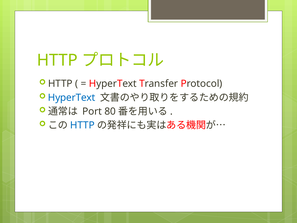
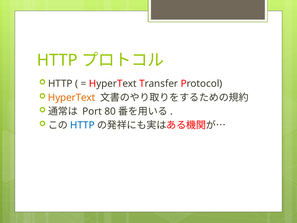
HyperText at (72, 97) colour: blue -> orange
